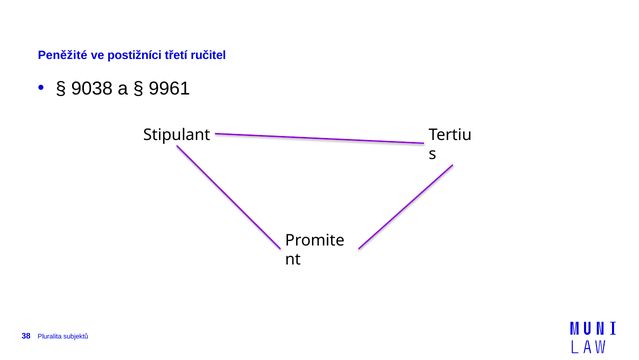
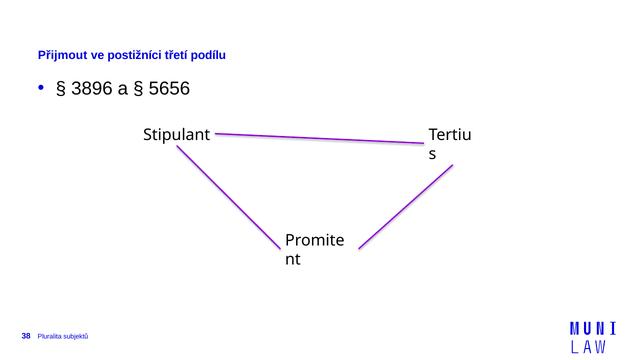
Peněžité: Peněžité -> Přijmout
ručitel: ručitel -> podílu
9038: 9038 -> 3896
9961: 9961 -> 5656
